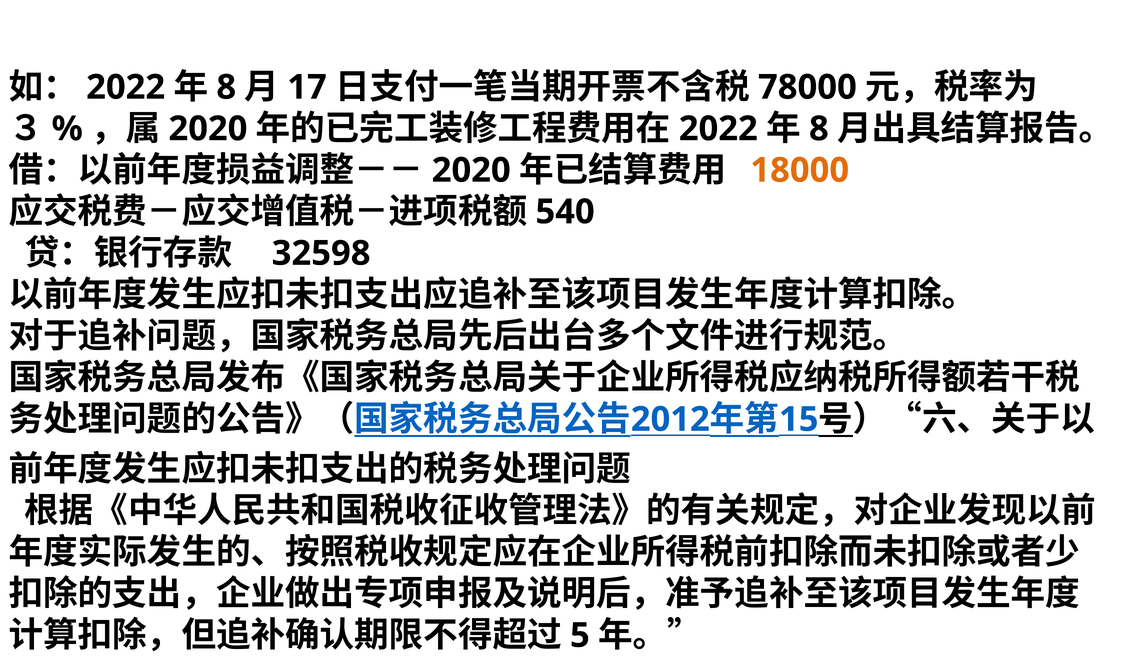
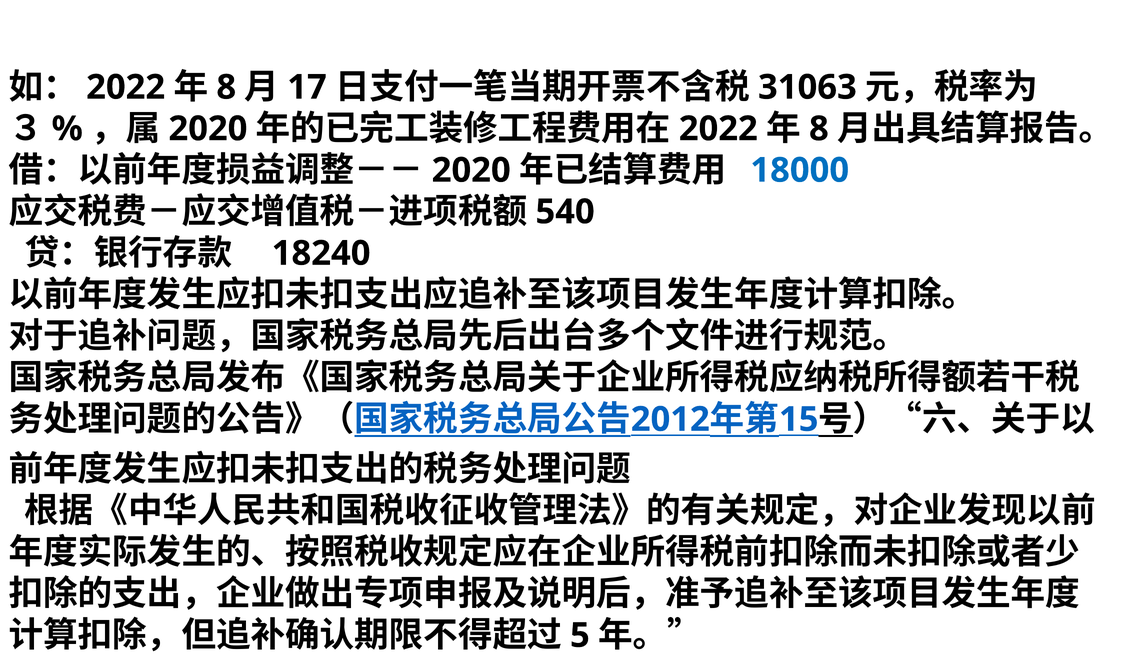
78000: 78000 -> 31063
18000 colour: orange -> blue
32598: 32598 -> 18240
